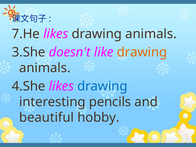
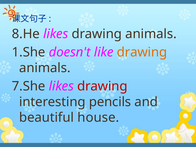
7.He: 7.He -> 8.He
3.She: 3.She -> 1.She
4.She: 4.She -> 7.She
drawing at (102, 86) colour: blue -> red
hobby: hobby -> house
